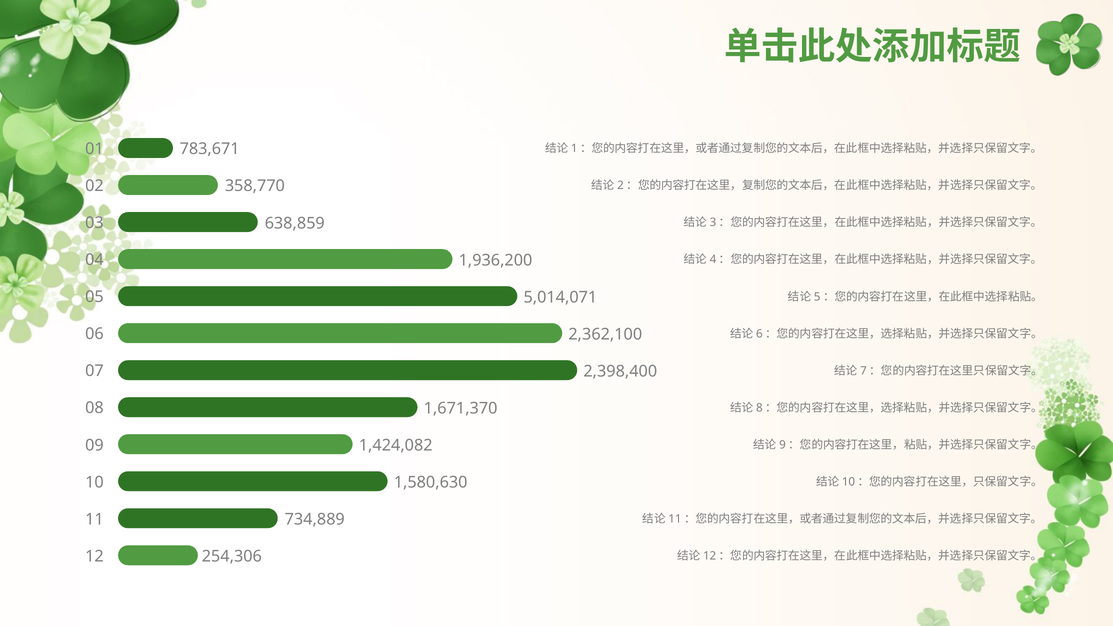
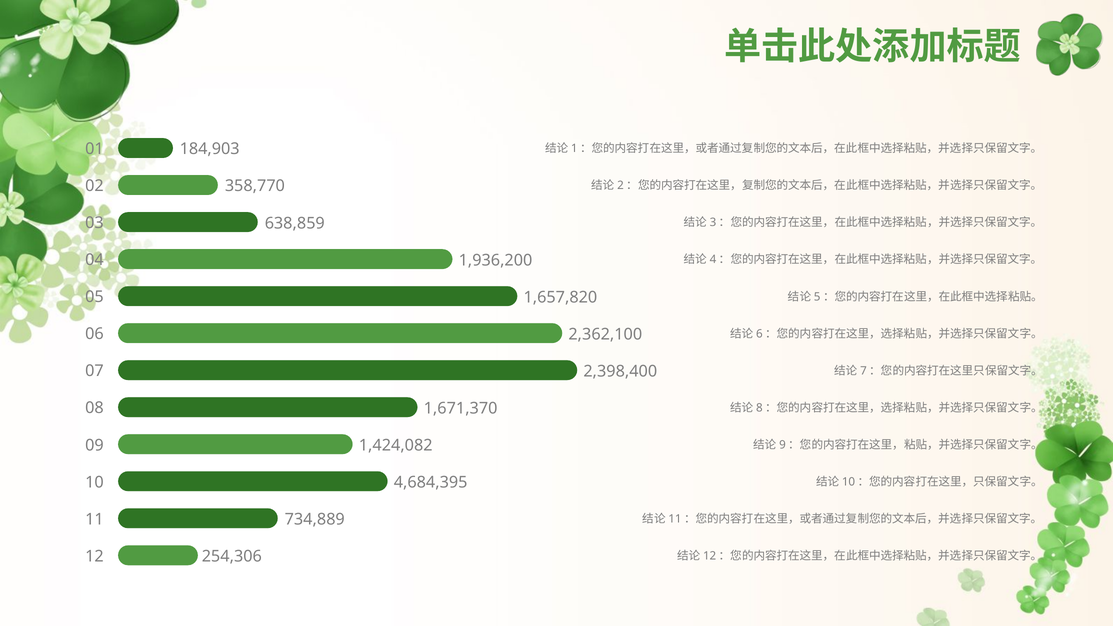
783,671: 783,671 -> 184,903
5,014,071: 5,014,071 -> 1,657,820
1,580,630: 1,580,630 -> 4,684,395
